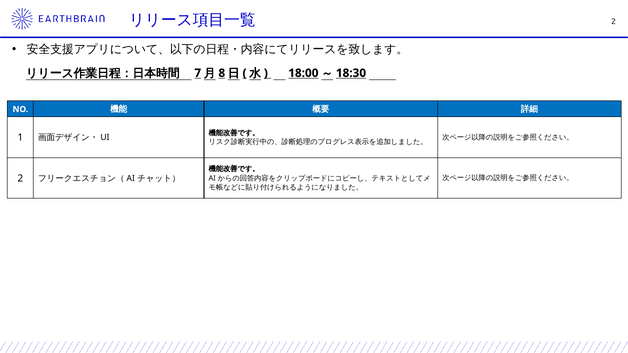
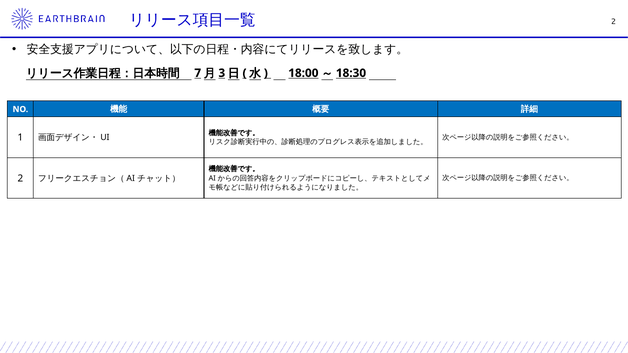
8: 8 -> 3
